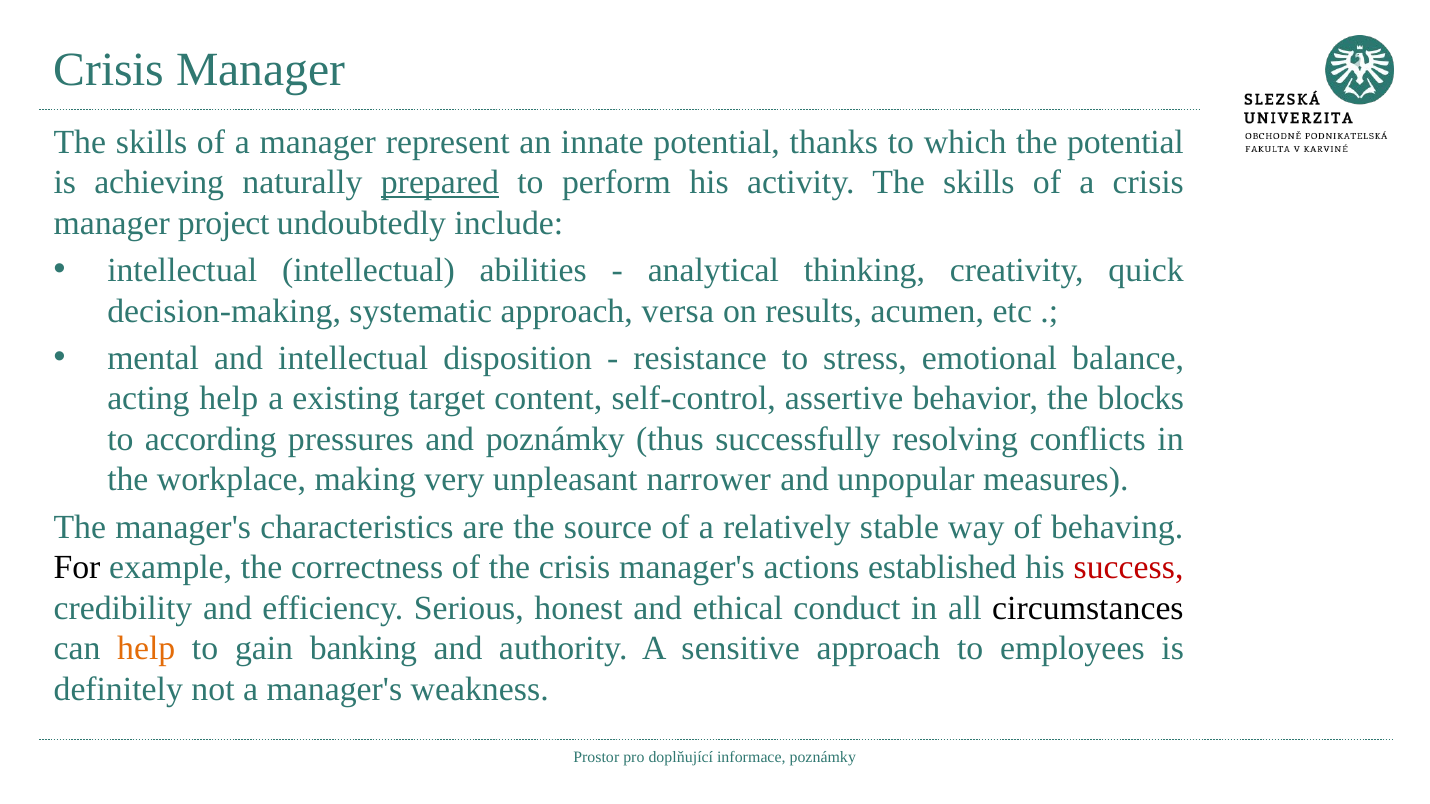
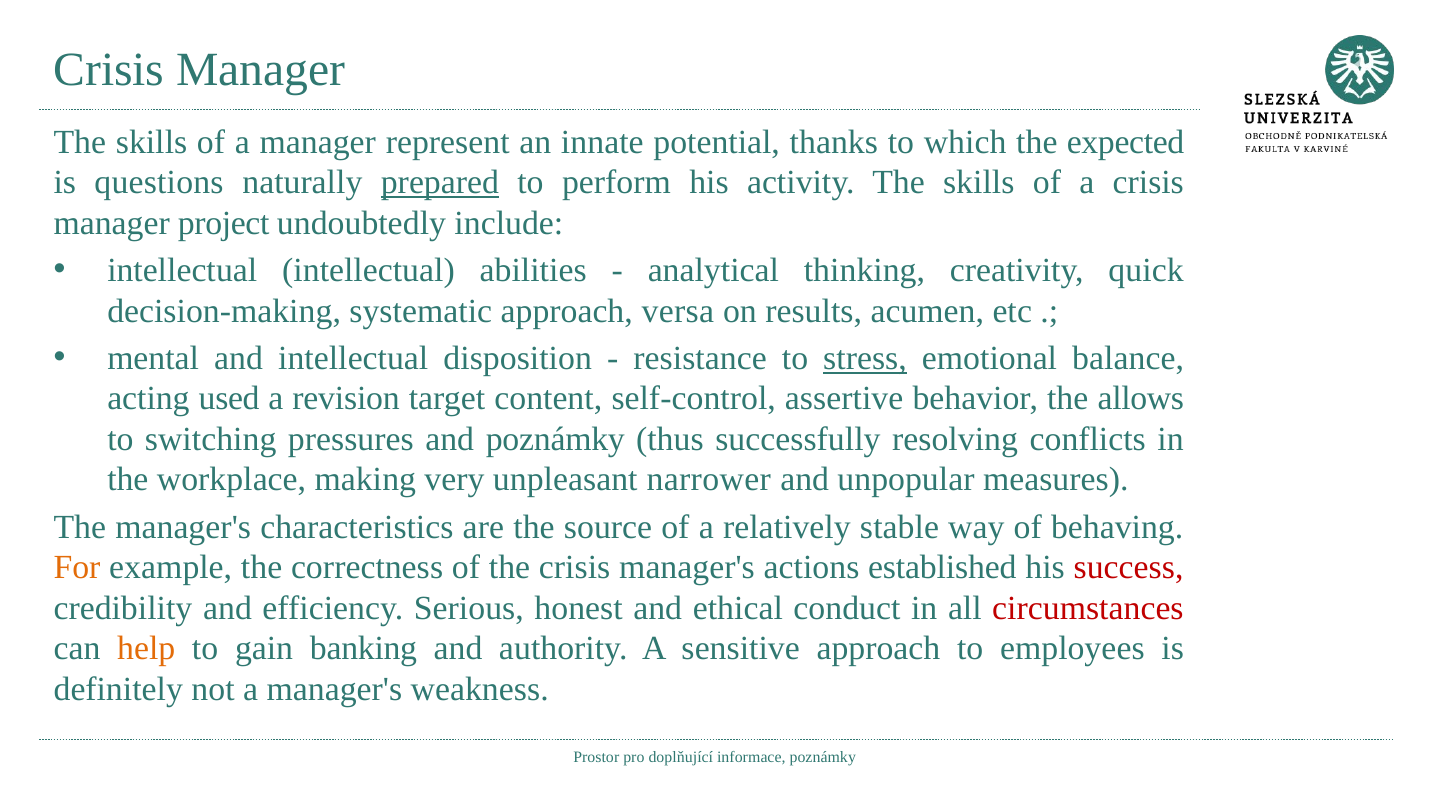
the potential: potential -> expected
achieving: achieving -> questions
stress underline: none -> present
acting help: help -> used
existing: existing -> revision
blocks: blocks -> allows
according: according -> switching
For colour: black -> orange
circumstances colour: black -> red
